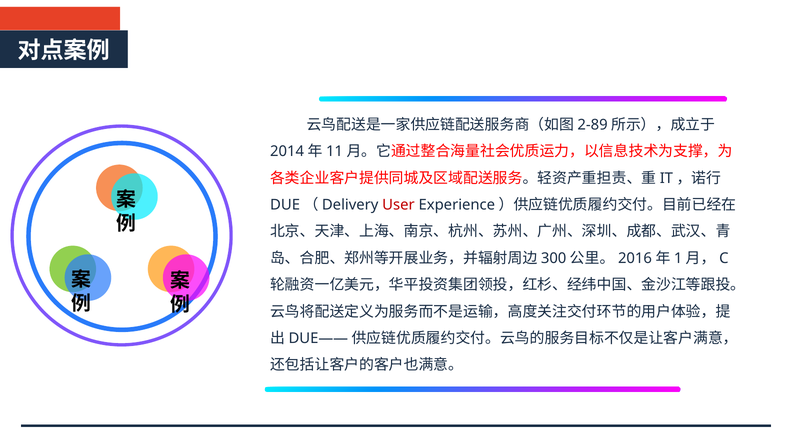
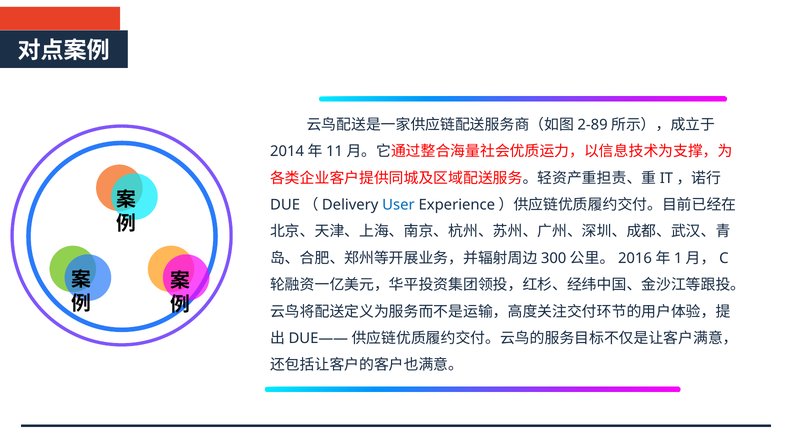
User colour: red -> blue
